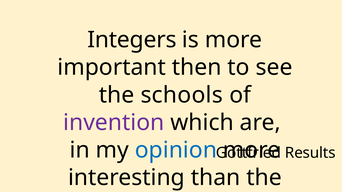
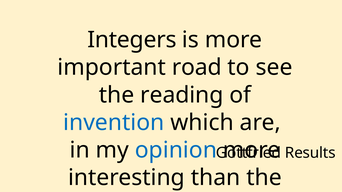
then: then -> road
schools: schools -> reading
invention colour: purple -> blue
